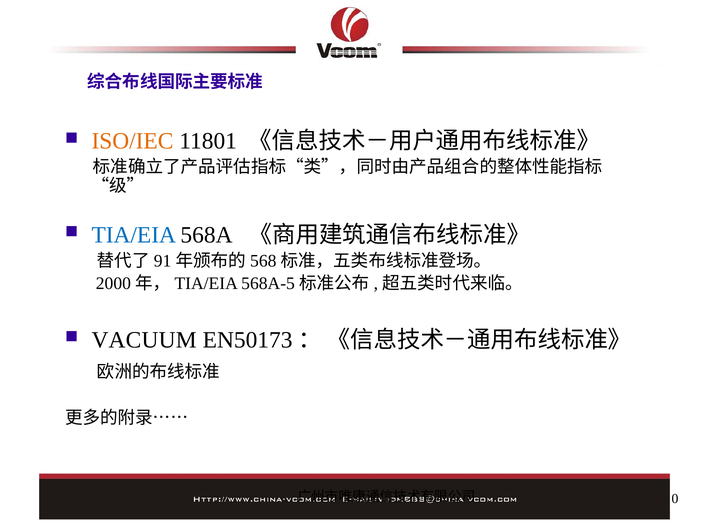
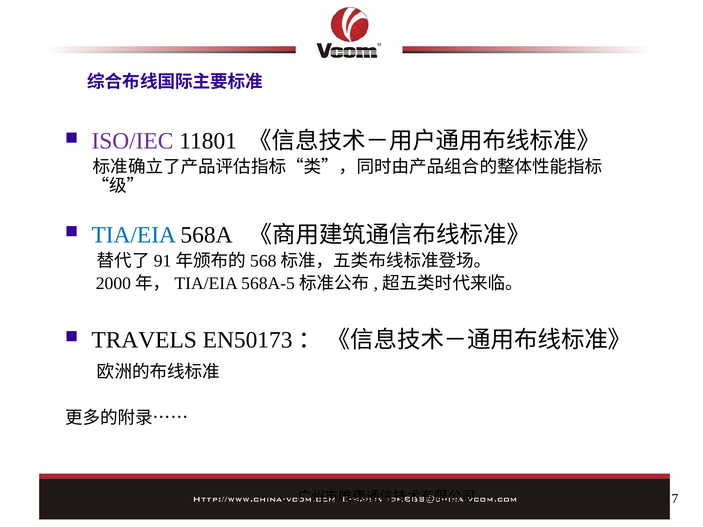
ISO/IEC colour: orange -> purple
VACUUM: VACUUM -> TRAVELS
0: 0 -> 7
